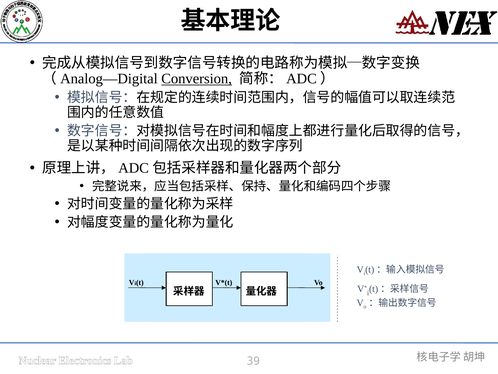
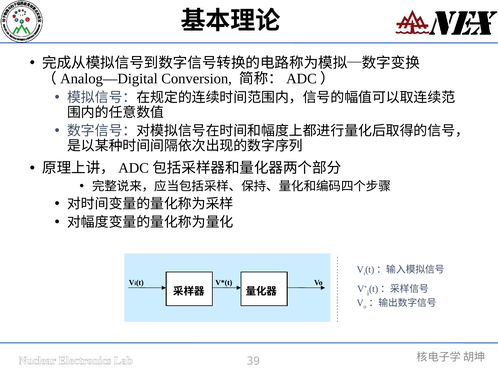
Conversion underline: present -> none
